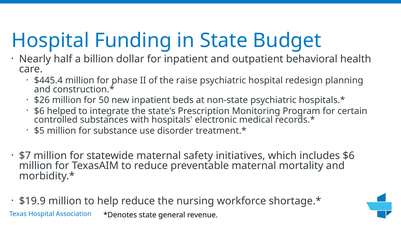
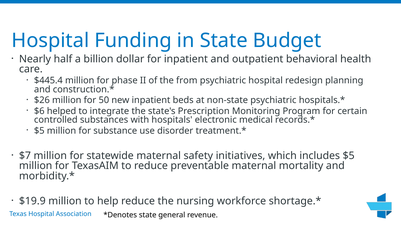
raise: raise -> from
includes $6: $6 -> $5
